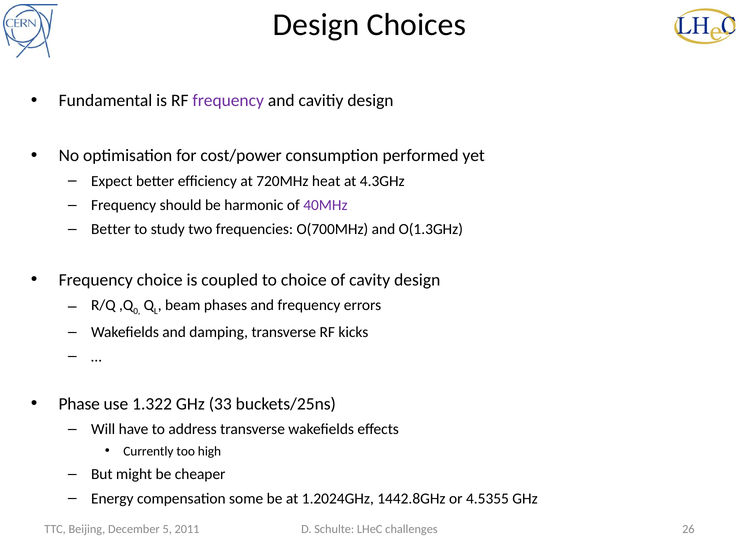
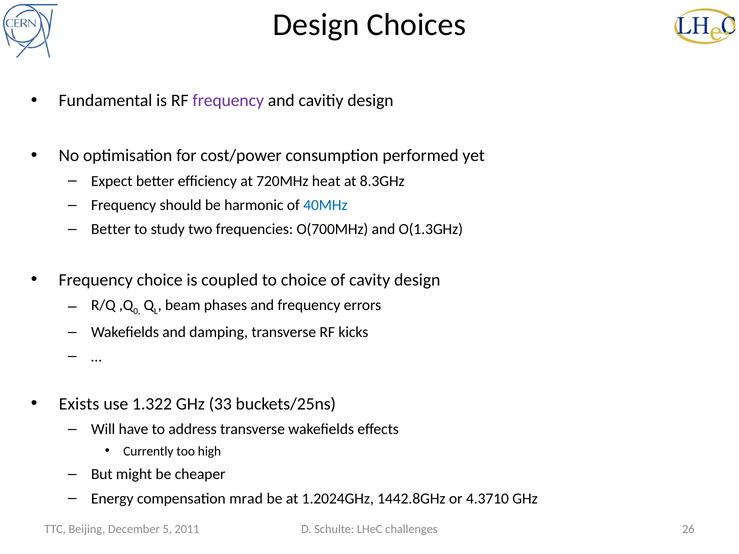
4.3GHz: 4.3GHz -> 8.3GHz
40MHz colour: purple -> blue
Phase: Phase -> Exists
some: some -> mrad
4.5355: 4.5355 -> 4.3710
